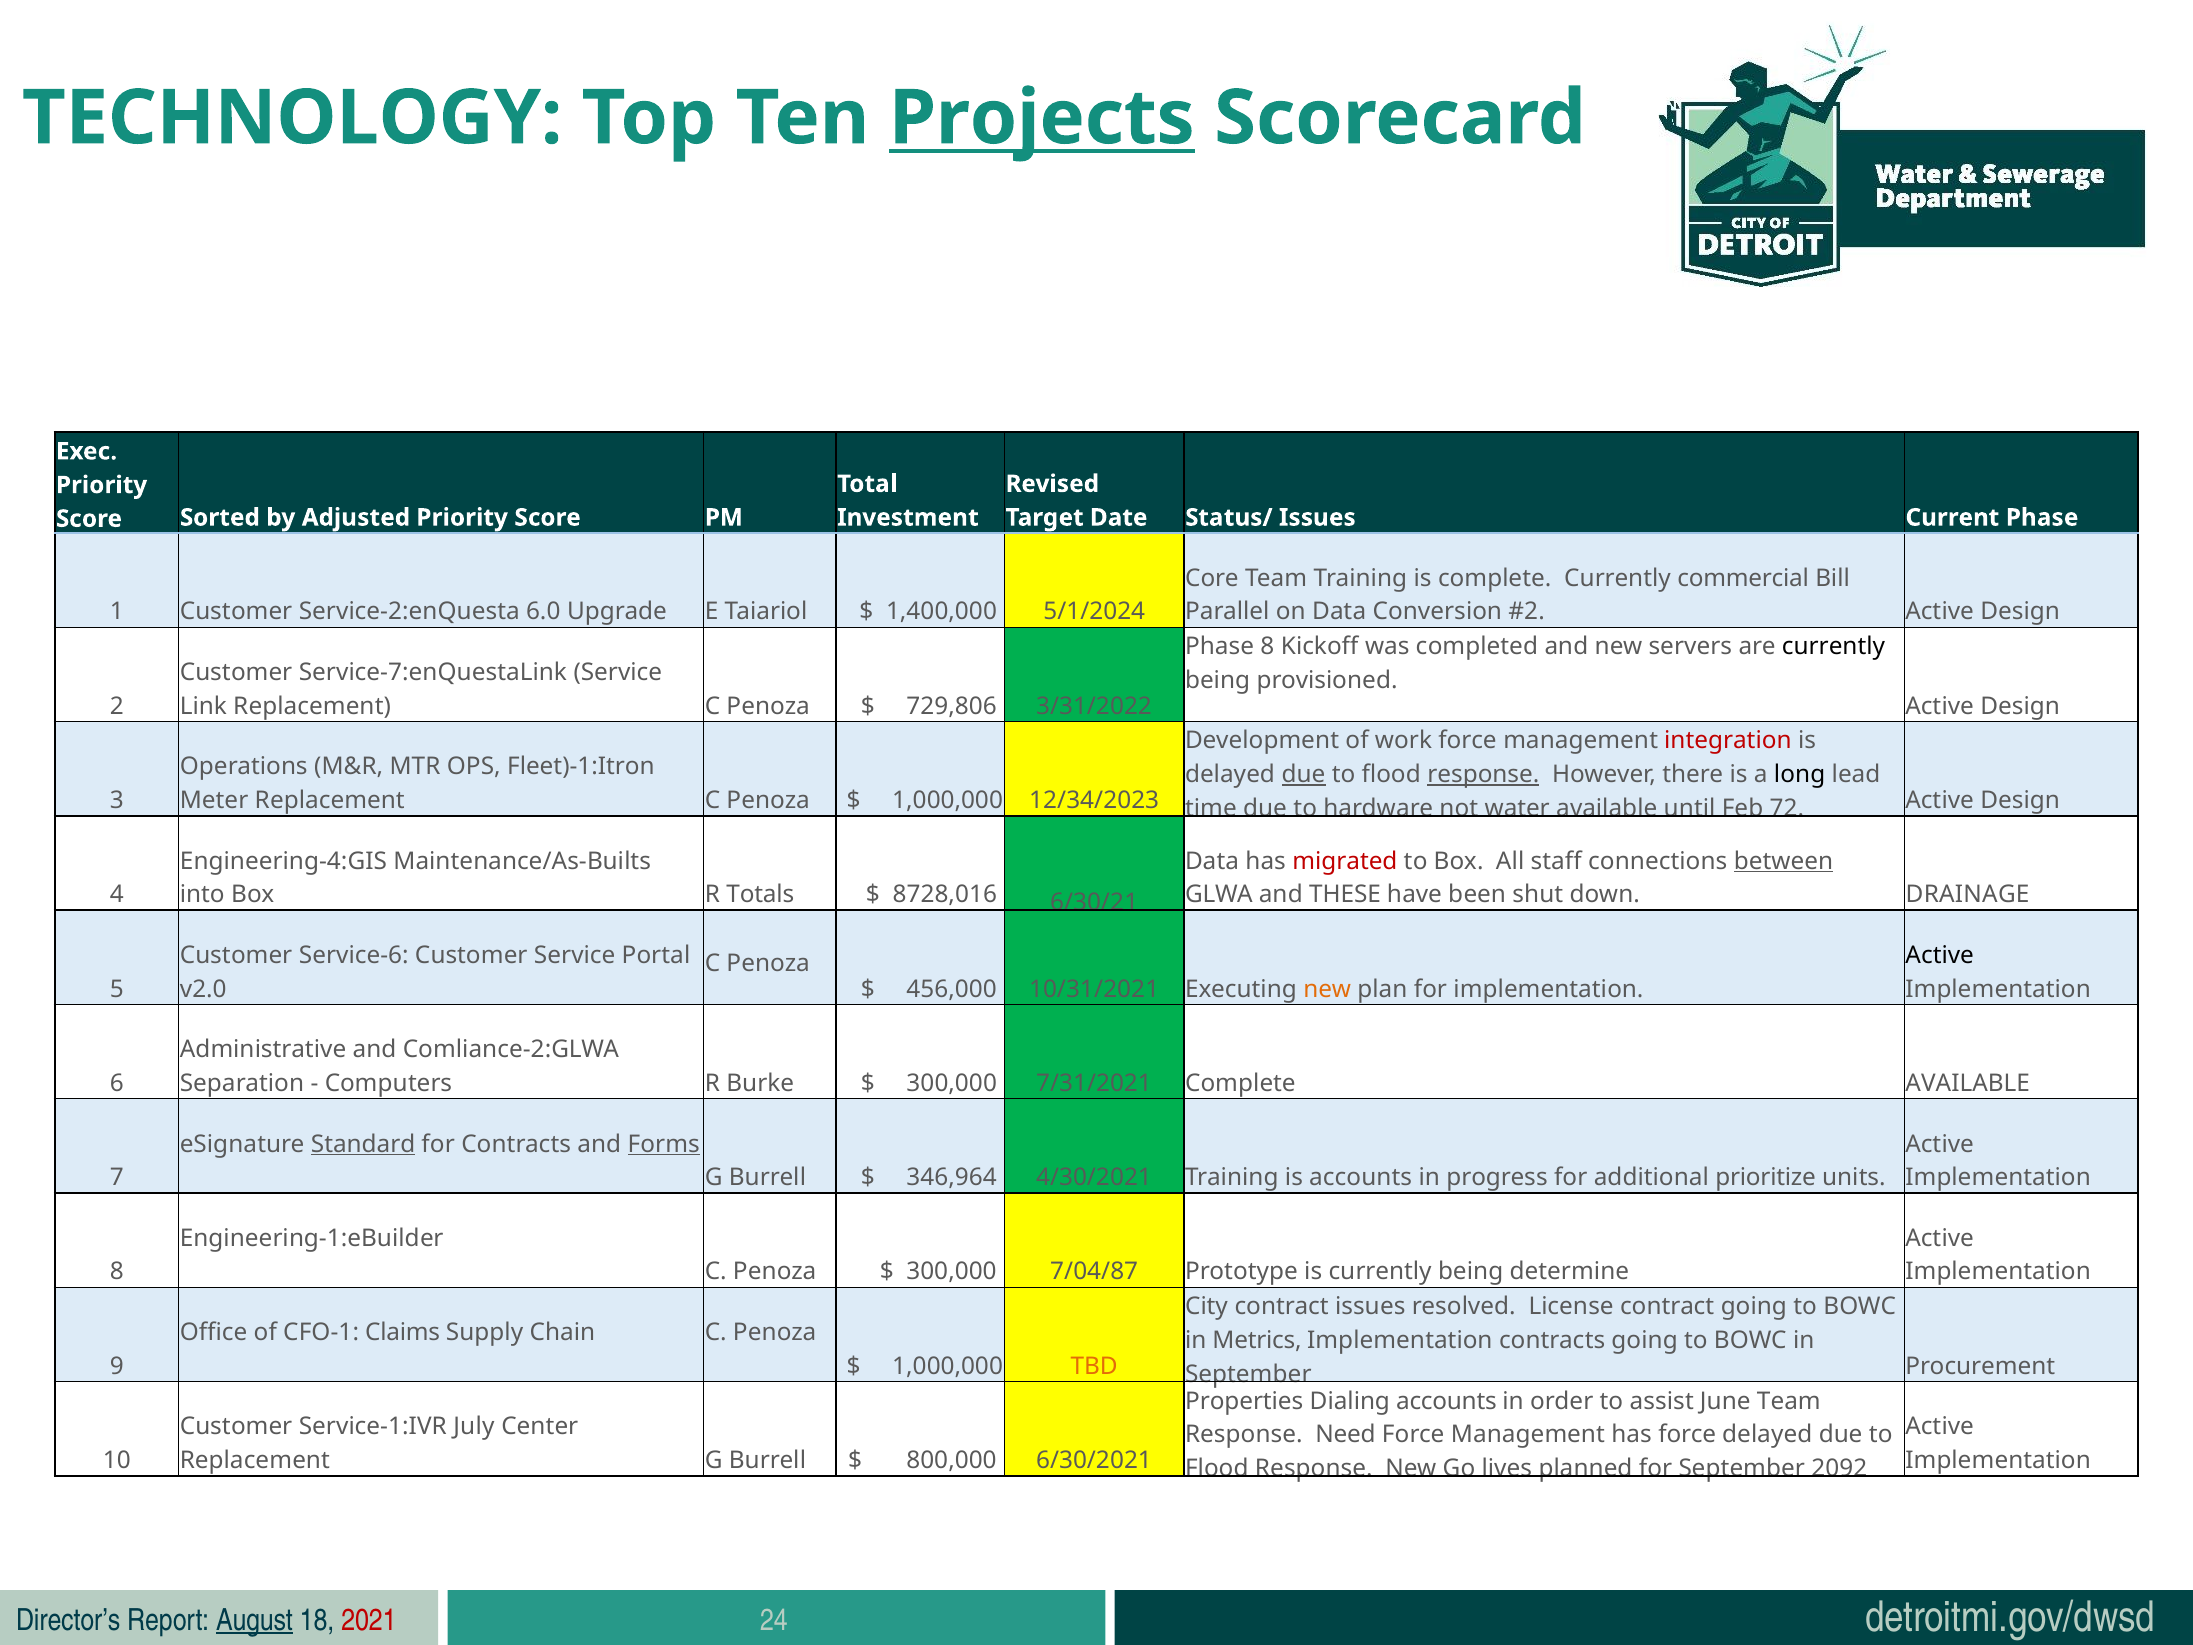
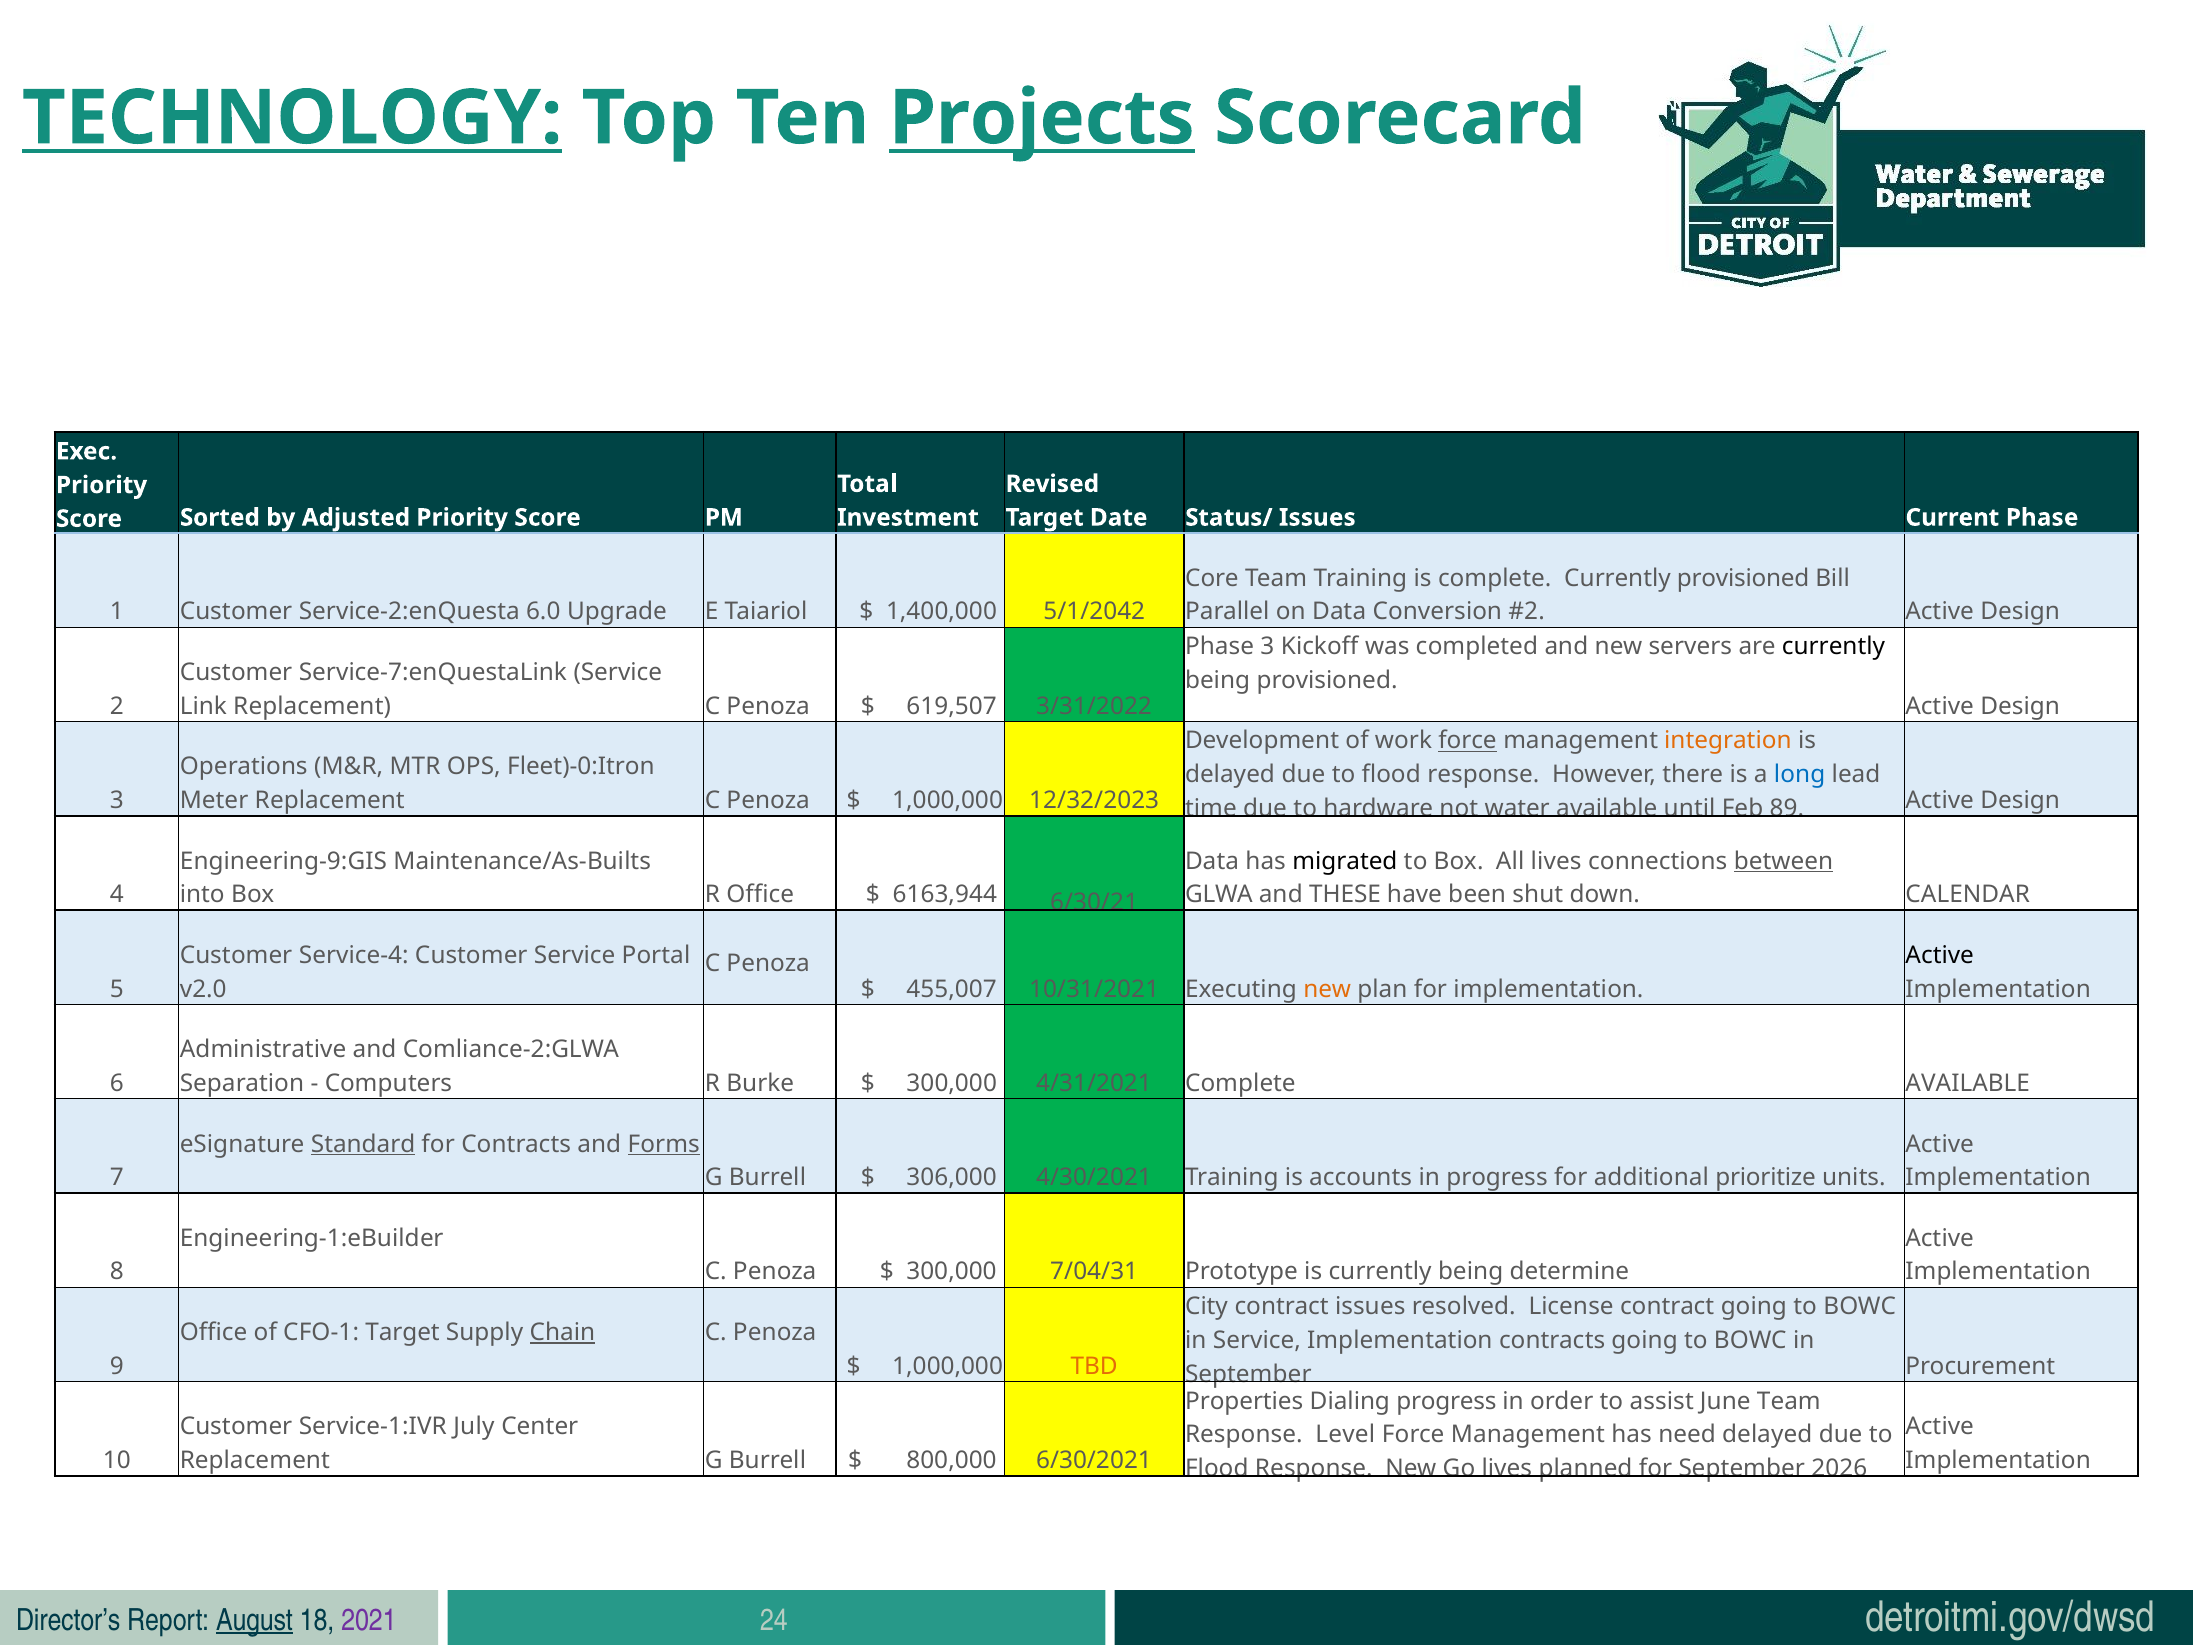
TECHNOLOGY underline: none -> present
Currently commercial: commercial -> provisioned
5/1/2024: 5/1/2024 -> 5/1/2042
Phase 8: 8 -> 3
729,806: 729,806 -> 619,507
force at (1468, 741) underline: none -> present
integration colour: red -> orange
Fleet)-1:Itron: Fleet)-1:Itron -> Fleet)-0:Itron
due at (1303, 774) underline: present -> none
response at (1483, 774) underline: present -> none
long colour: black -> blue
12/34/2023: 12/34/2023 -> 12/32/2023
72: 72 -> 89
Engineering-4:GIS: Engineering-4:GIS -> Engineering-9:GIS
migrated colour: red -> black
All staff: staff -> lives
R Totals: Totals -> Office
8728,016: 8728,016 -> 6163,944
DRAINAGE: DRAINAGE -> CALENDAR
Service-6: Service-6 -> Service-4
456,000: 456,000 -> 455,007
7/31/2021: 7/31/2021 -> 4/31/2021
346,964: 346,964 -> 306,000
7/04/87: 7/04/87 -> 7/04/31
CFO-1 Claims: Claims -> Target
Chain underline: none -> present
in Metrics: Metrics -> Service
Dialing accounts: accounts -> progress
Need: Need -> Level
has force: force -> need
2092: 2092 -> 2026
2021 colour: red -> purple
